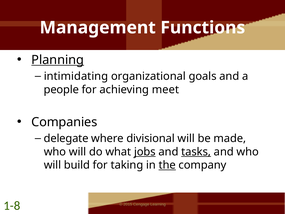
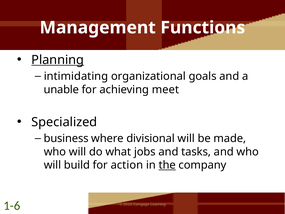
people: people -> unable
Companies: Companies -> Specialized
delegate: delegate -> business
jobs underline: present -> none
tasks underline: present -> none
taking: taking -> action
1-8: 1-8 -> 1-6
